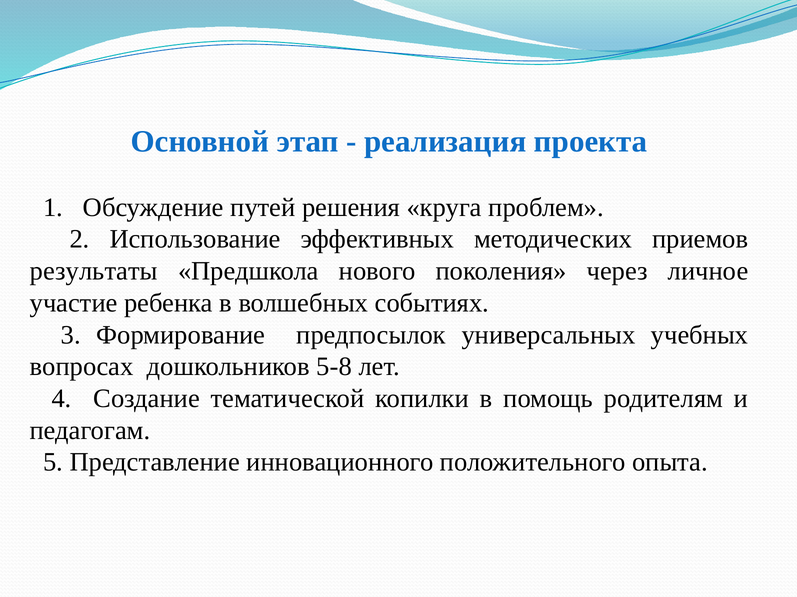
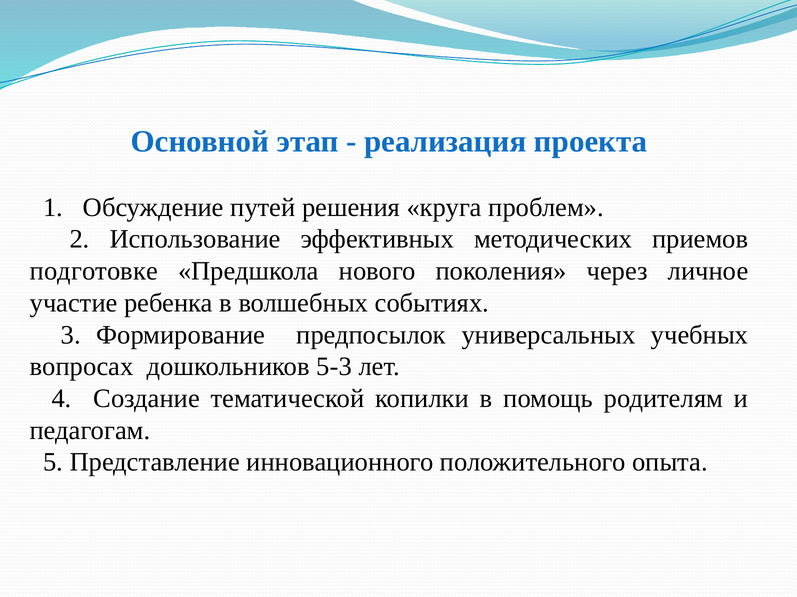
результаты: результаты -> подготовке
5-8: 5-8 -> 5-3
